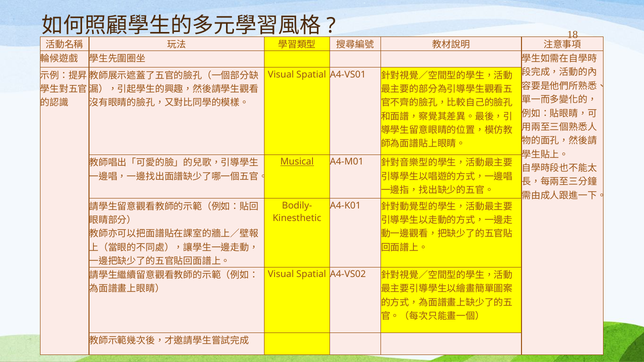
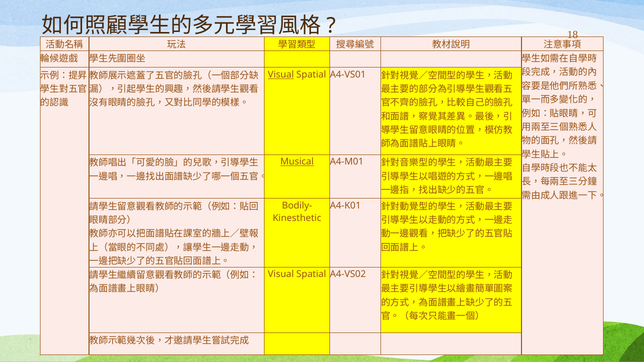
Visual at (281, 75) underline: none -> present
